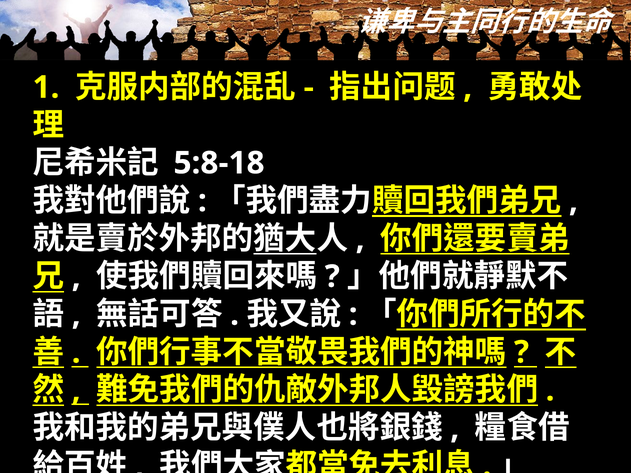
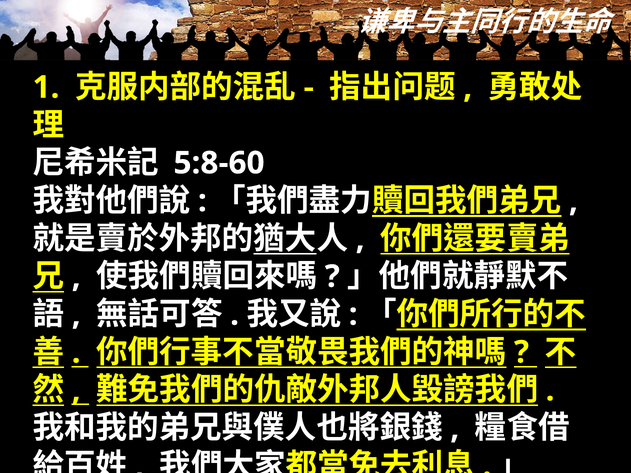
5:8-18: 5:8-18 -> 5:8-60
